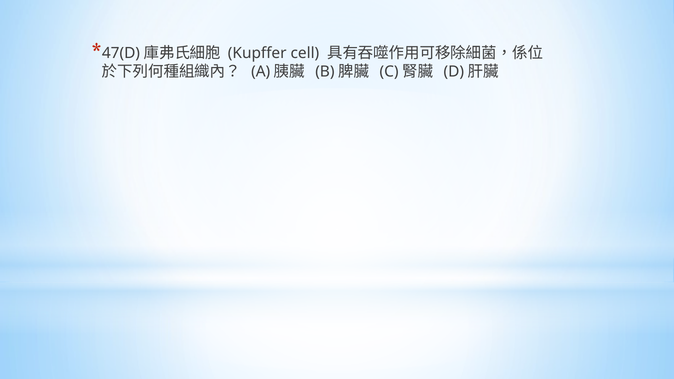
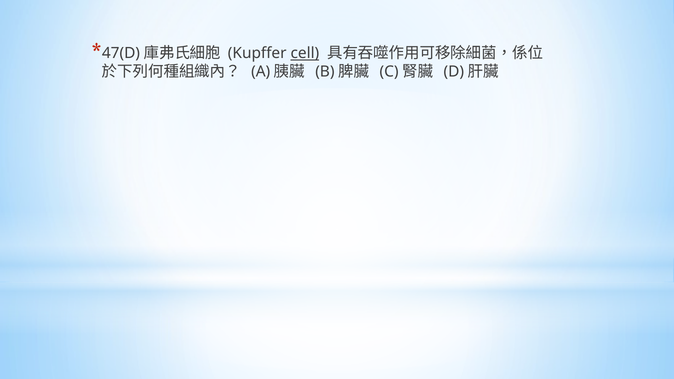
cell underline: none -> present
